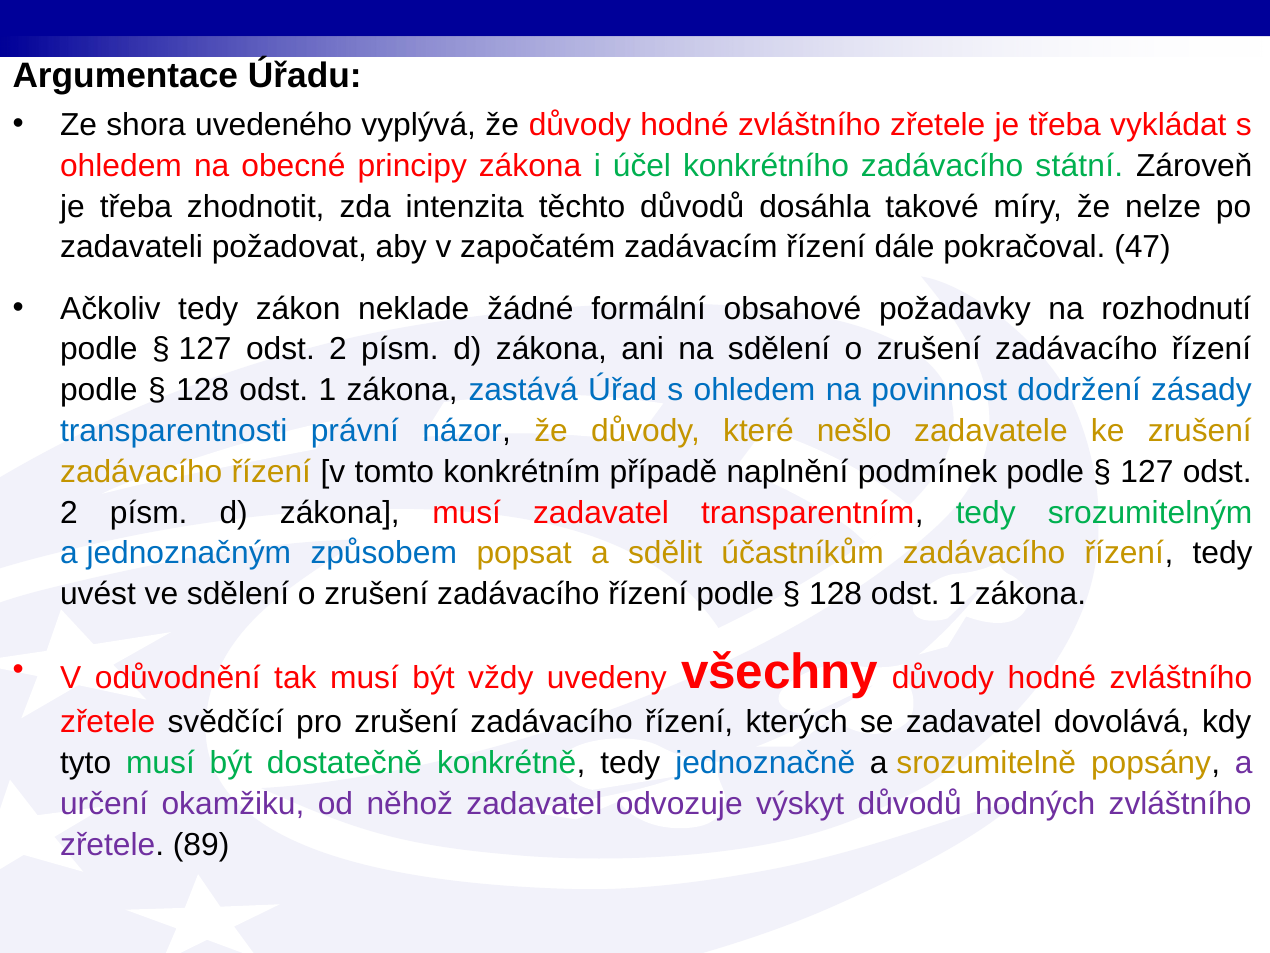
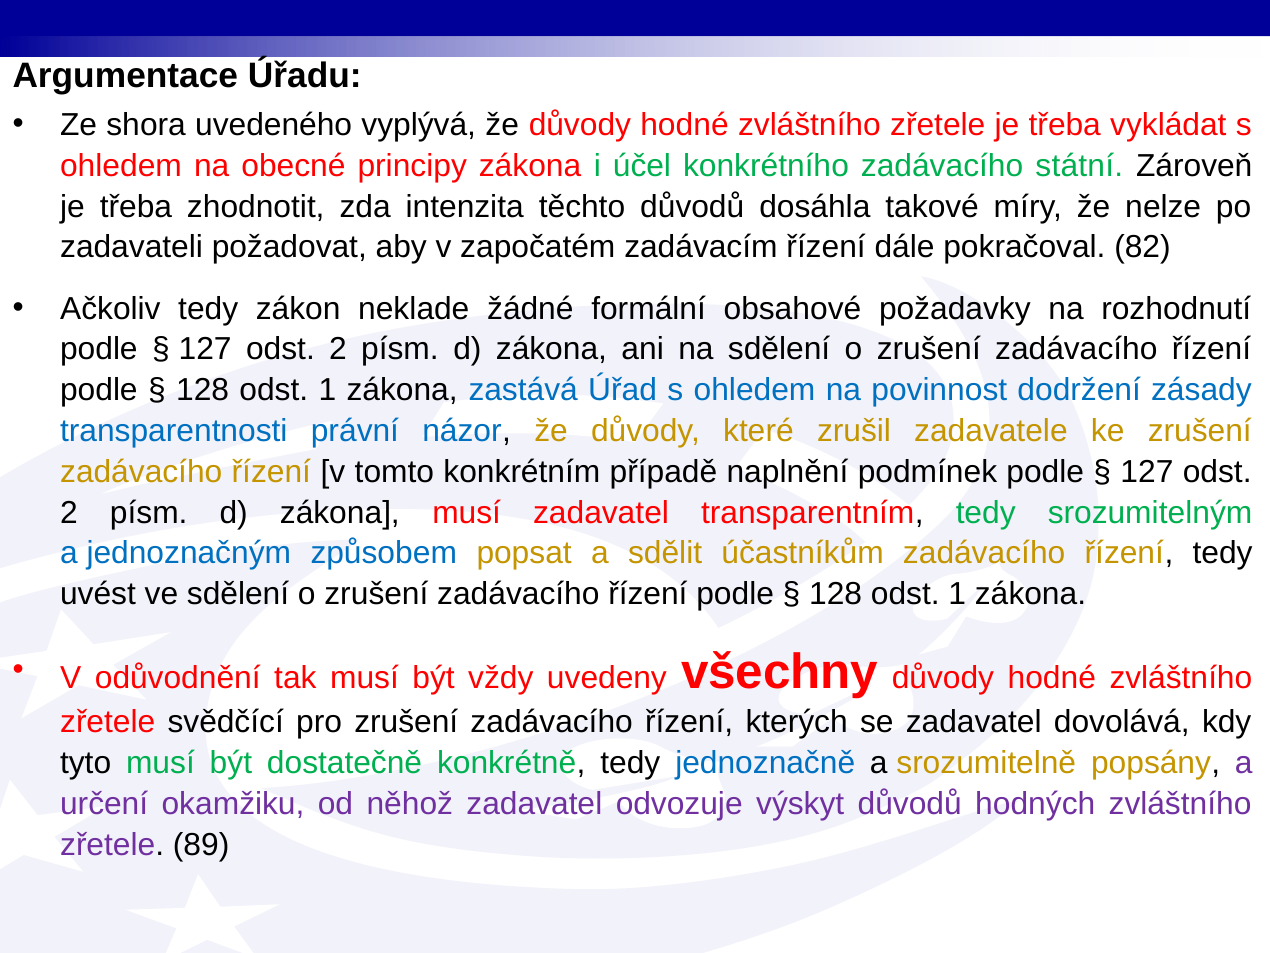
47: 47 -> 82
nešlo: nešlo -> zrušil
